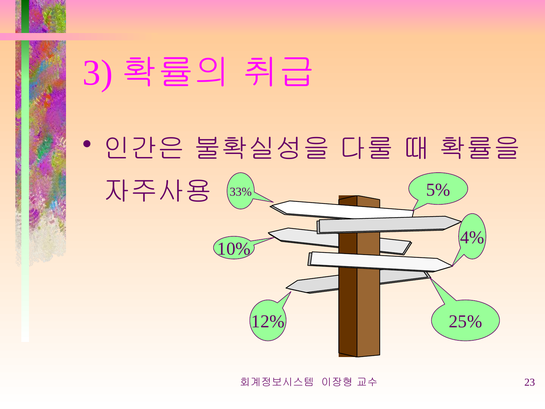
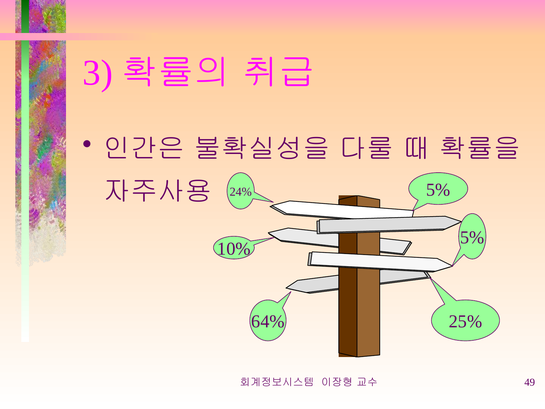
33%: 33% -> 24%
4% at (472, 237): 4% -> 5%
12%: 12% -> 64%
23: 23 -> 49
